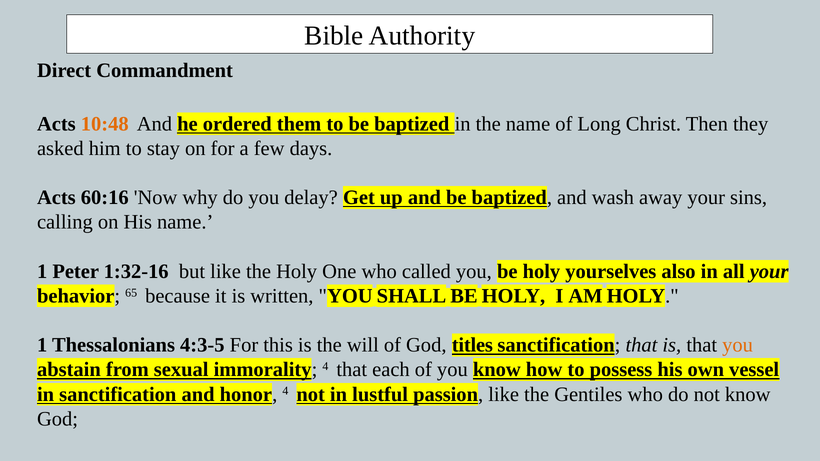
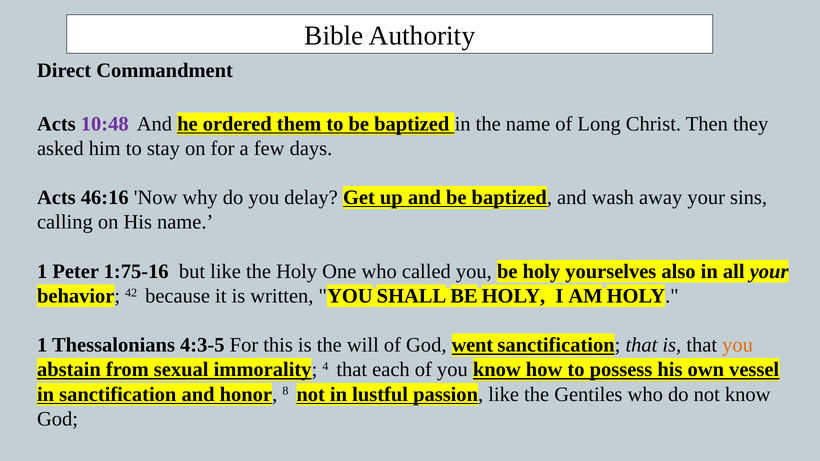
10:48 colour: orange -> purple
60:16: 60:16 -> 46:16
1:32-16: 1:32-16 -> 1:75-16
65: 65 -> 42
titles: titles -> went
honor 4: 4 -> 8
